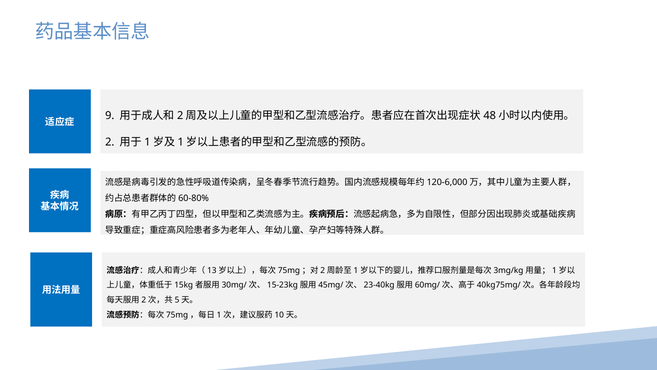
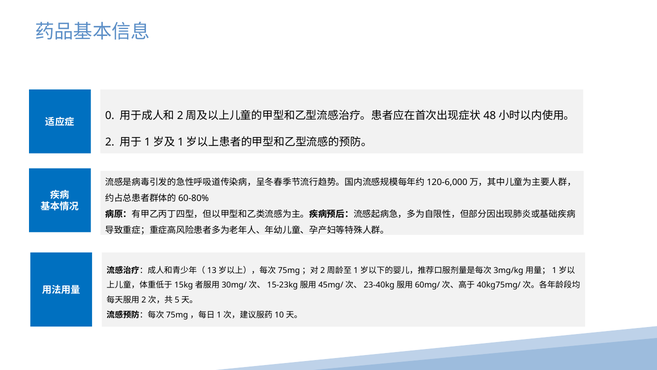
9: 9 -> 0
